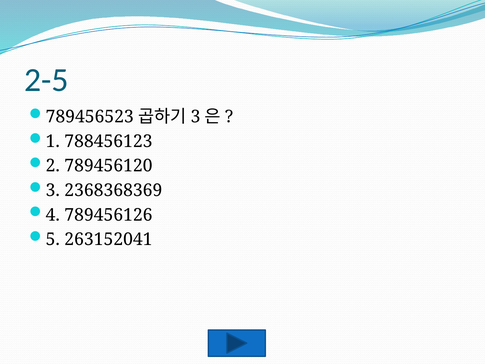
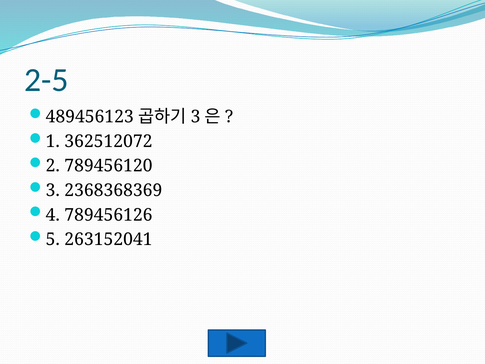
789456523: 789456523 -> 489456123
788456123: 788456123 -> 362512072
